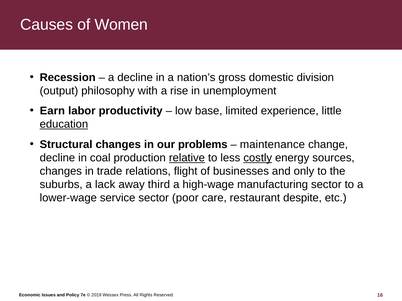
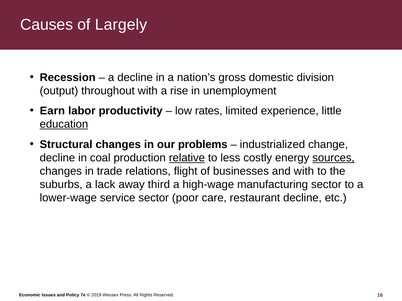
Women: Women -> Largely
philosophy: philosophy -> throughout
base: base -> rates
maintenance: maintenance -> industrialized
costly underline: present -> none
sources underline: none -> present
and only: only -> with
restaurant despite: despite -> decline
